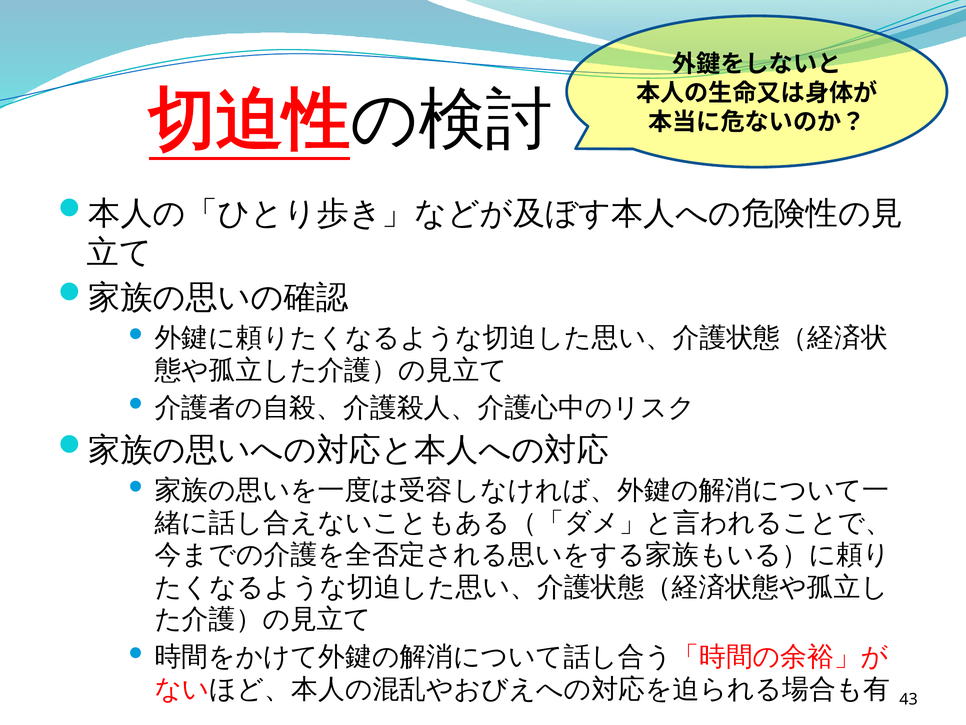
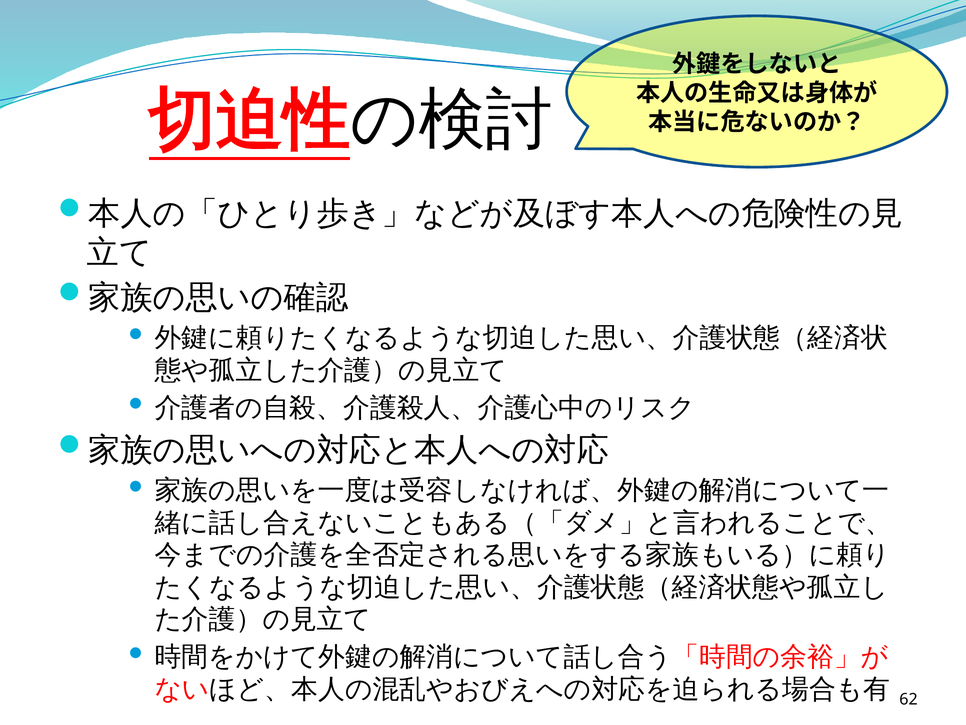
43: 43 -> 62
